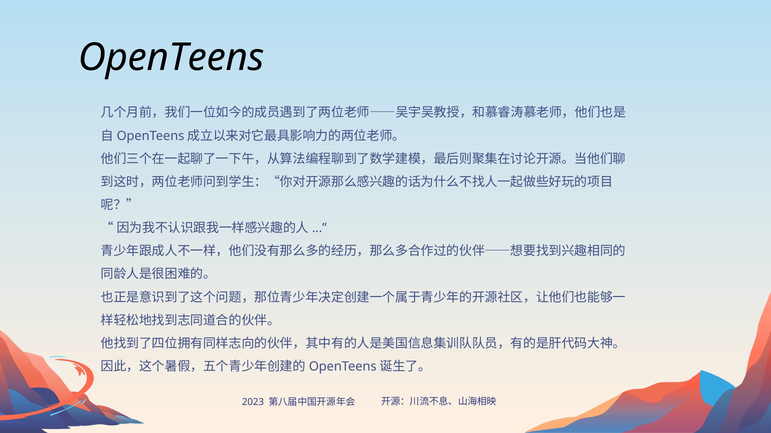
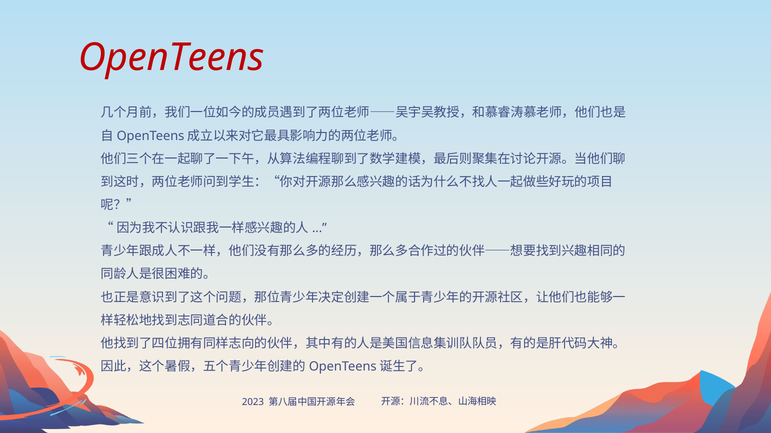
OpenTeens colour: black -> red
